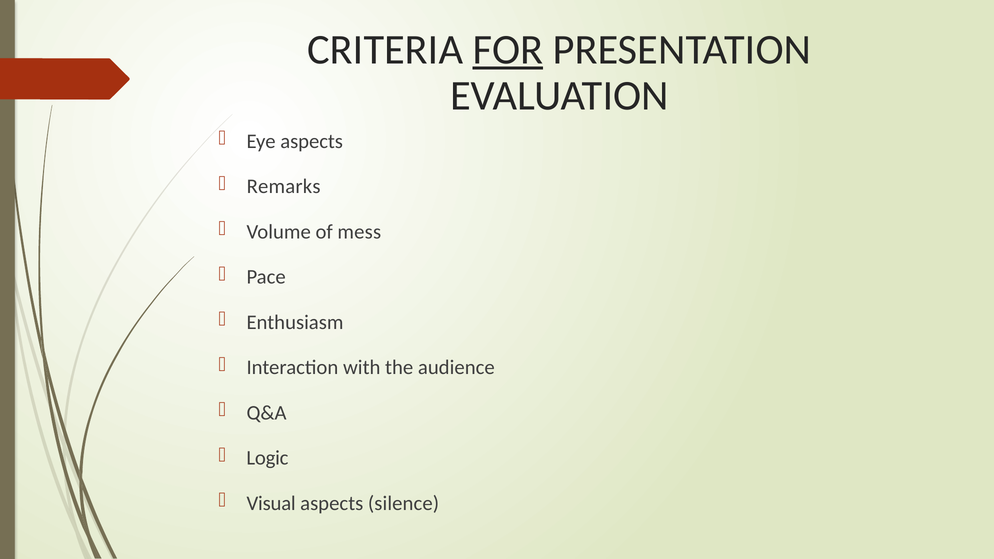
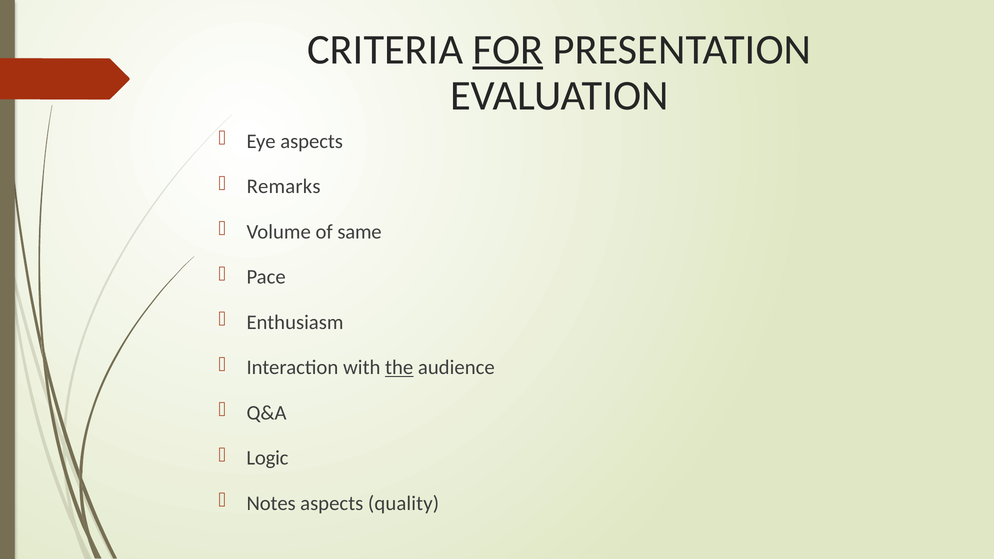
mess: mess -> same
the underline: none -> present
Visual: Visual -> Notes
silence: silence -> quality
